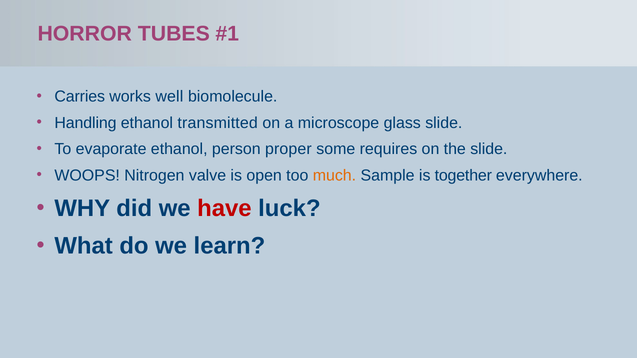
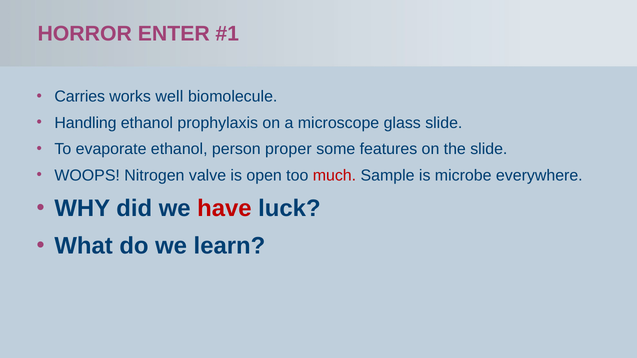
TUBES: TUBES -> ENTER
transmitted: transmitted -> prophylaxis
requires: requires -> features
much colour: orange -> red
together: together -> microbe
